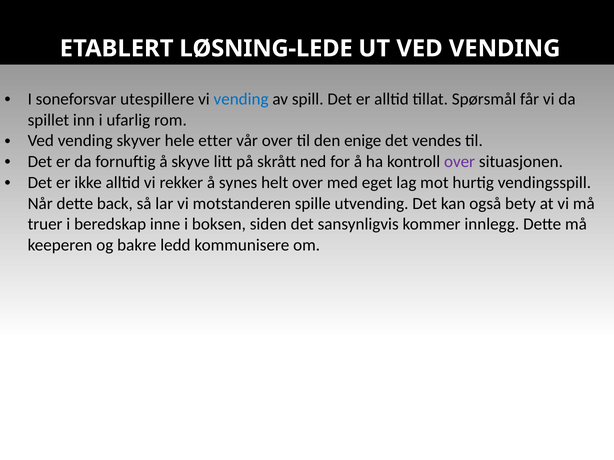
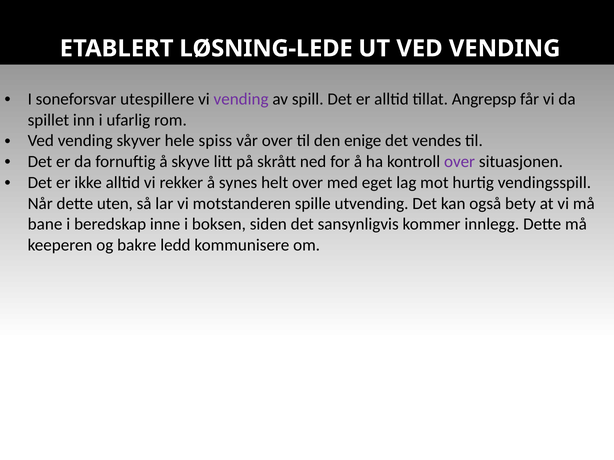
vending at (241, 99) colour: blue -> purple
Spørsmål: Spørsmål -> Angrepsp
etter: etter -> spiss
back: back -> uten
truer: truer -> bane
